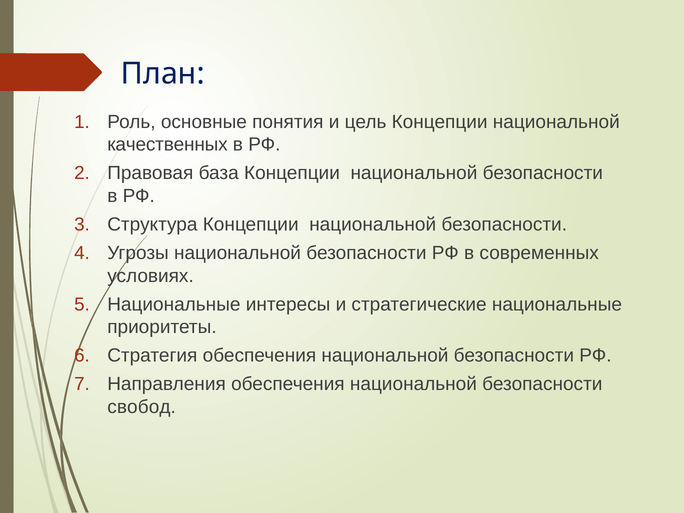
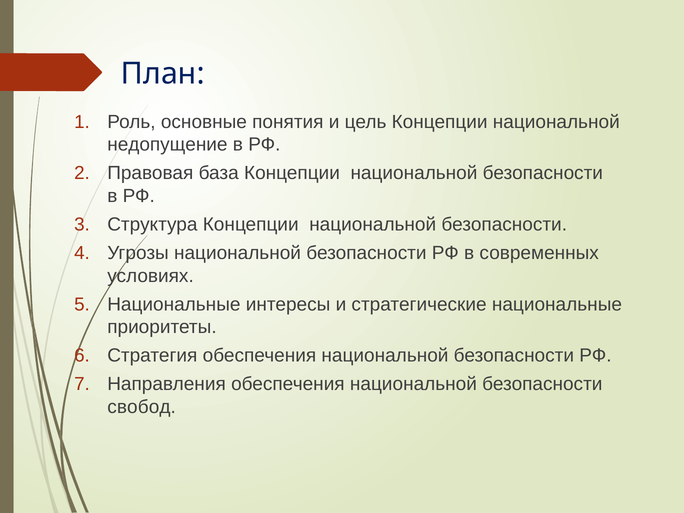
качественных: качественных -> недопущение
